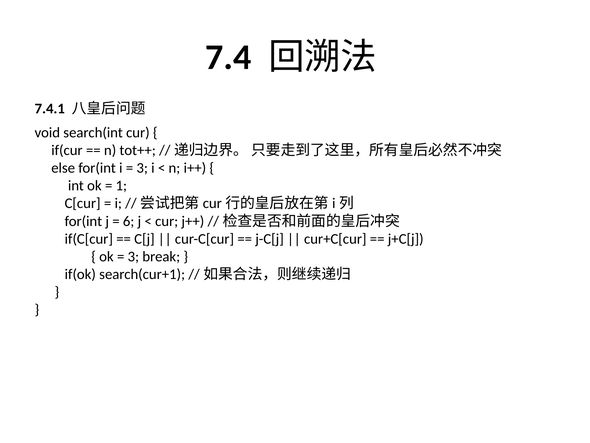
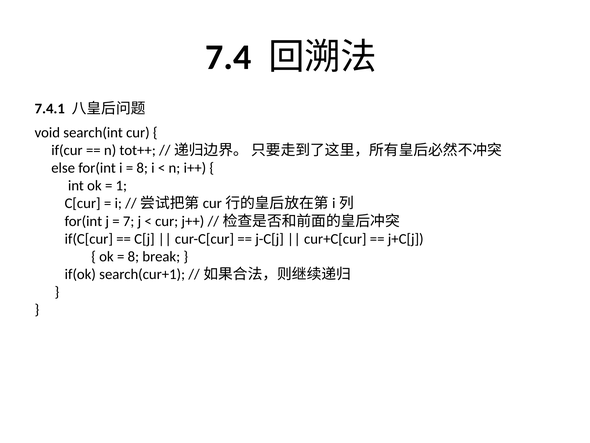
3 at (142, 168): 3 -> 8
6: 6 -> 7
3 at (133, 256): 3 -> 8
